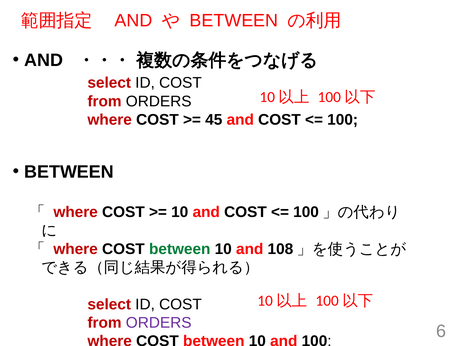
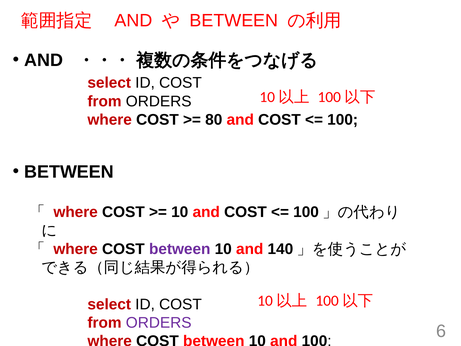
45: 45 -> 80
between at (180, 249) colour: green -> purple
108: 108 -> 140
